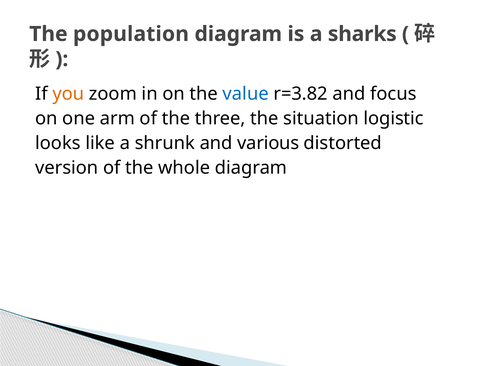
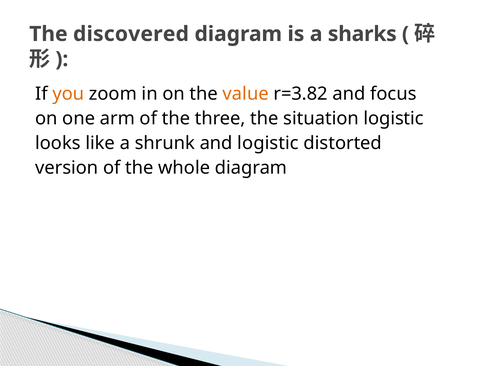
population: population -> discovered
value colour: blue -> orange
and various: various -> logistic
